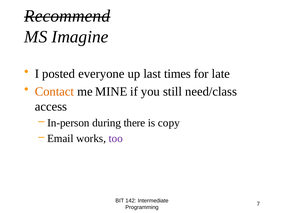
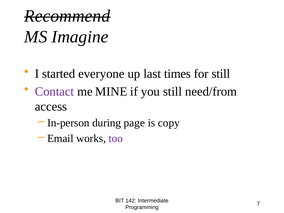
posted: posted -> started
for late: late -> still
Contact colour: orange -> purple
need/class: need/class -> need/from
there: there -> page
